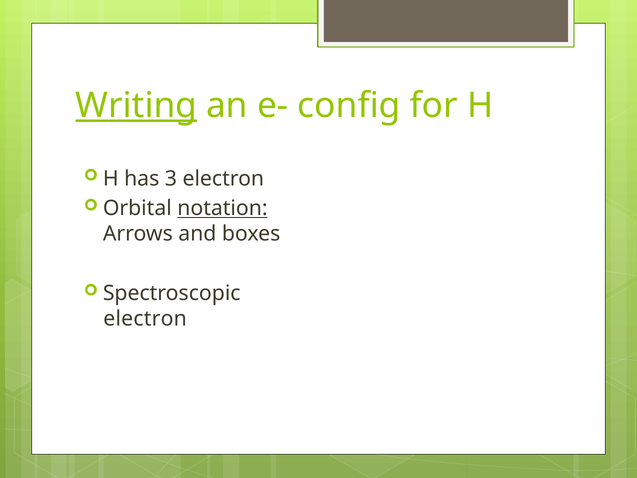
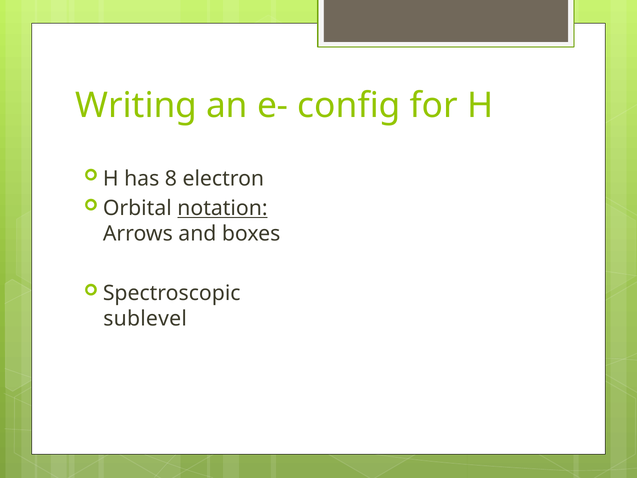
Writing underline: present -> none
3: 3 -> 8
electron at (145, 319): electron -> sublevel
